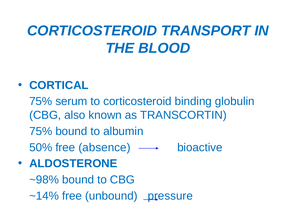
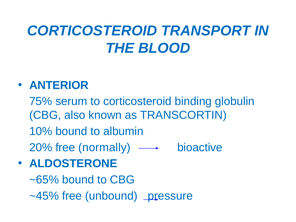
CORTICAL: CORTICAL -> ANTERIOR
75% at (41, 131): 75% -> 10%
50%: 50% -> 20%
absence: absence -> normally
~98%: ~98% -> ~65%
~14%: ~14% -> ~45%
